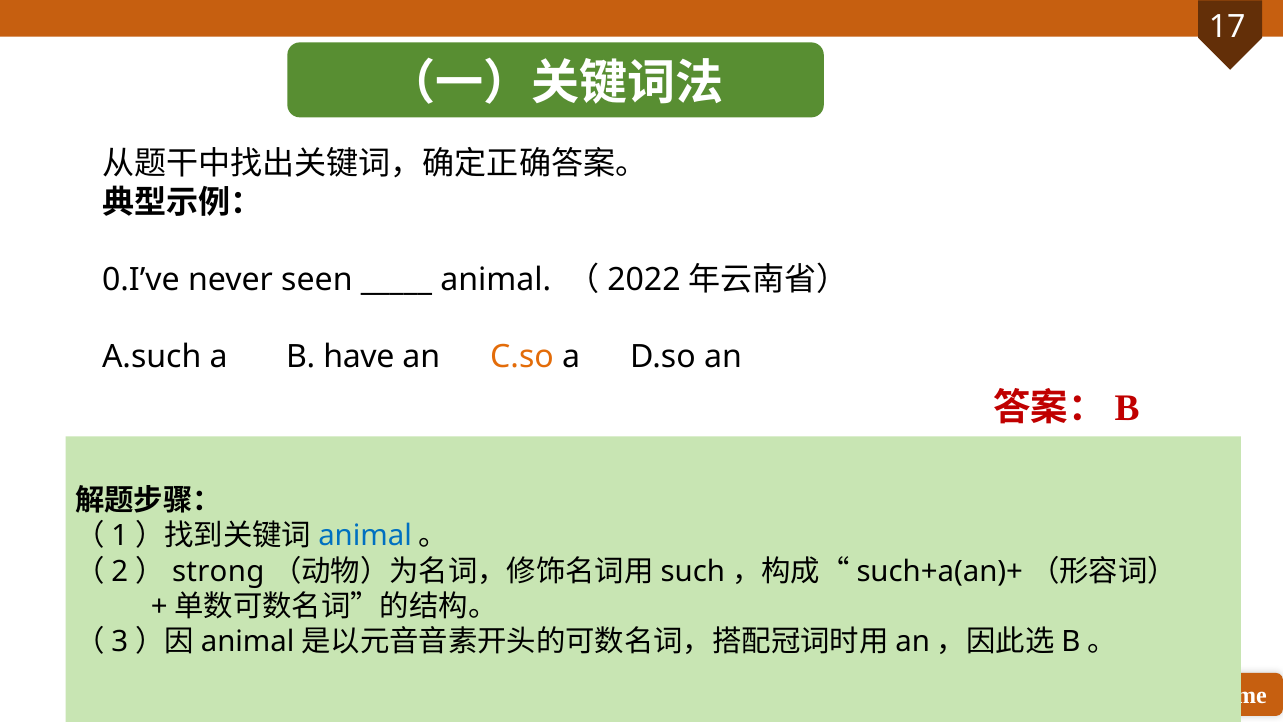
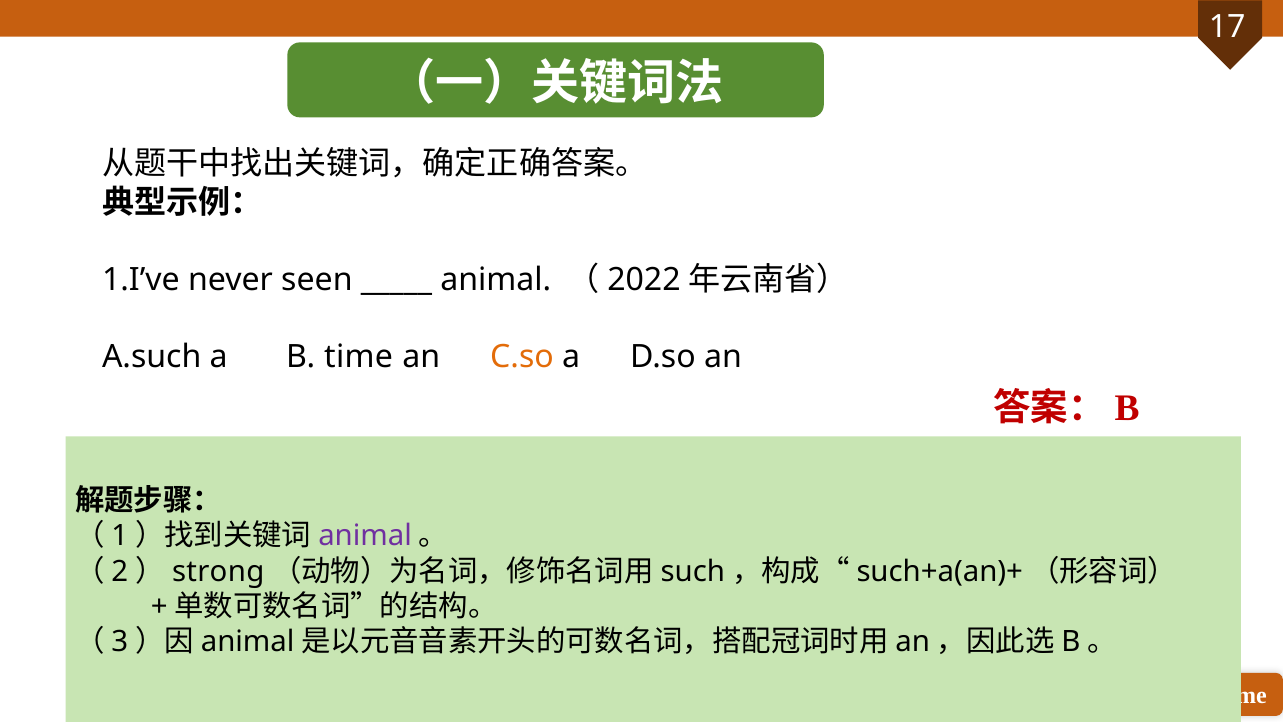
0.I’ve: 0.I’ve -> 1.I’ve
have: have -> time
animal at (365, 536) colour: blue -> purple
